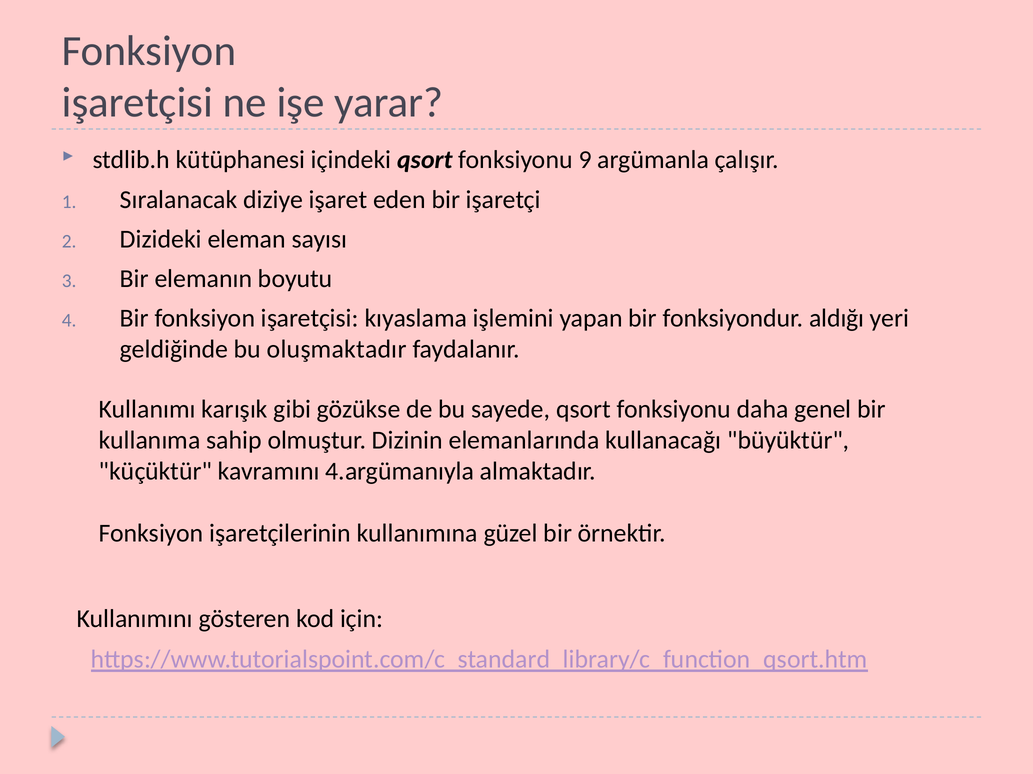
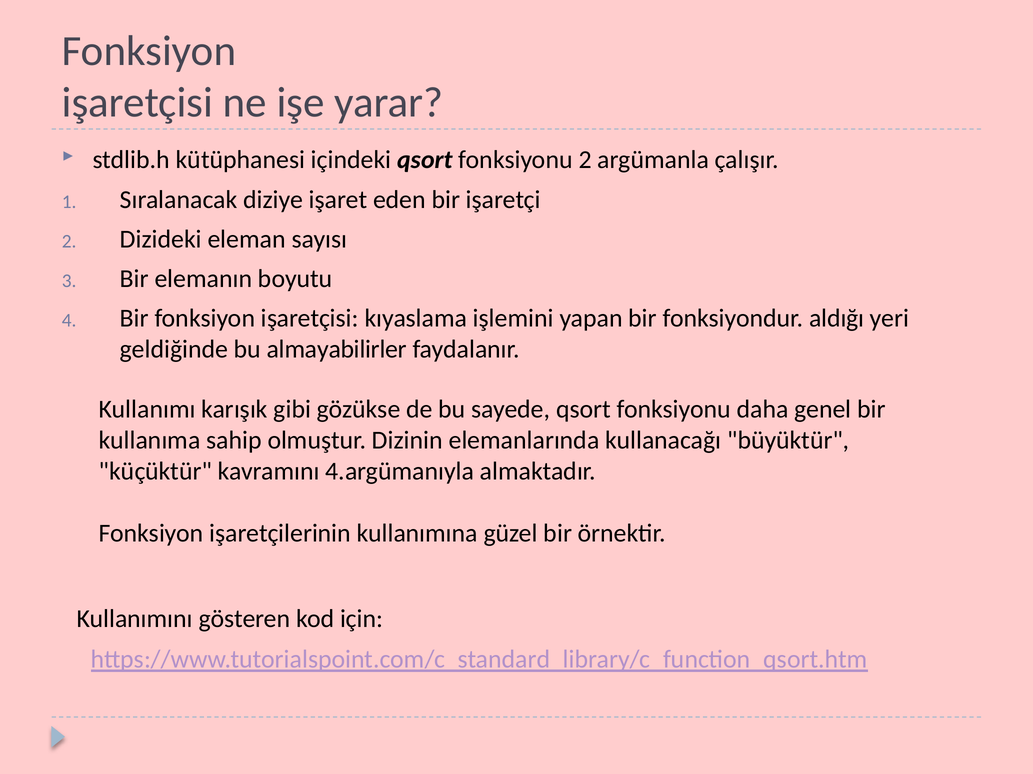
fonksiyonu 9: 9 -> 2
oluşmaktadır: oluşmaktadır -> almayabilirler
